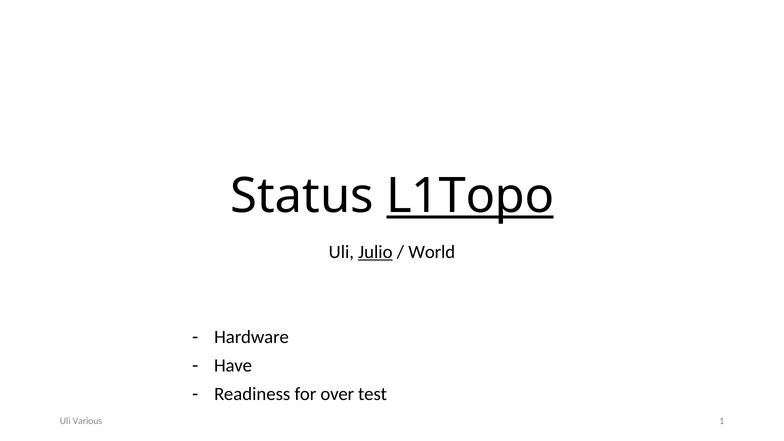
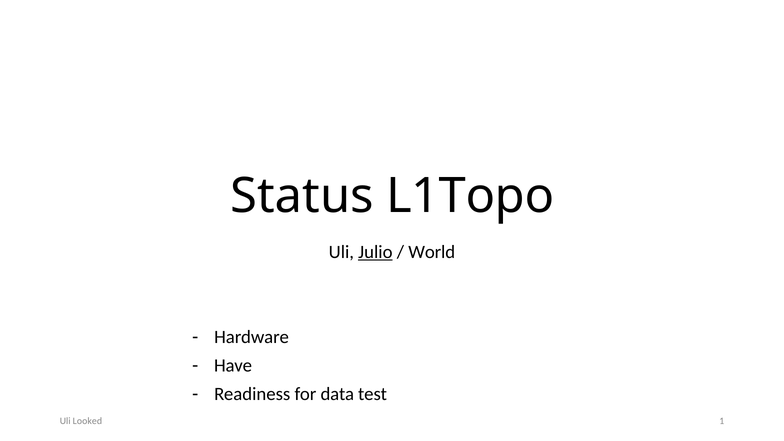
L1Topo underline: present -> none
over: over -> data
Various: Various -> Looked
